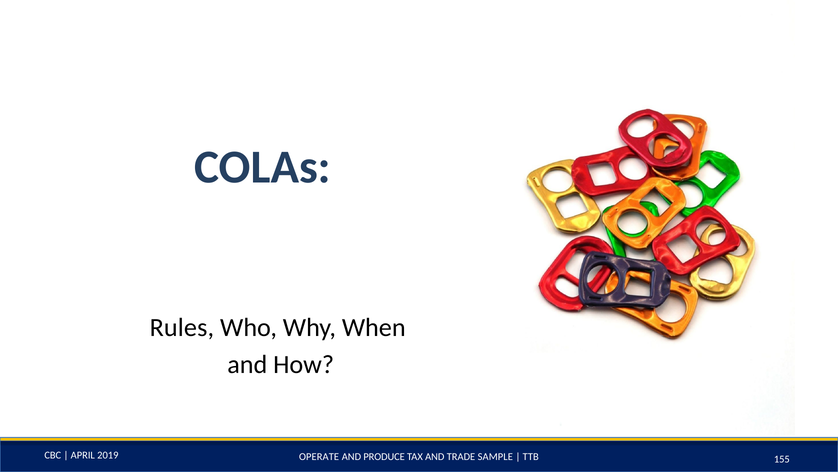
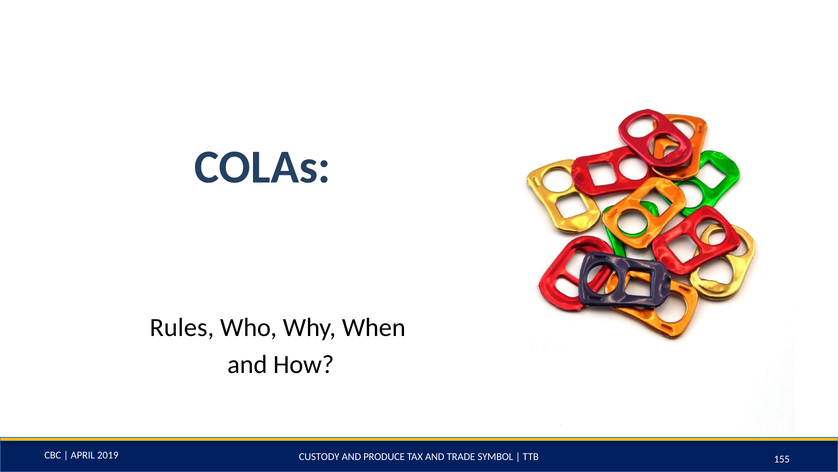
OPERATE: OPERATE -> CUSTODY
SAMPLE: SAMPLE -> SYMBOL
